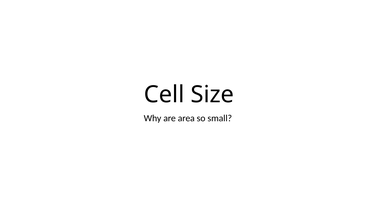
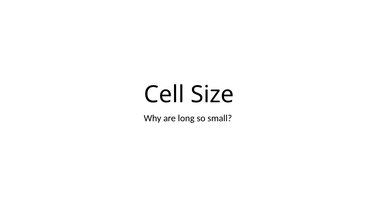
area: area -> long
